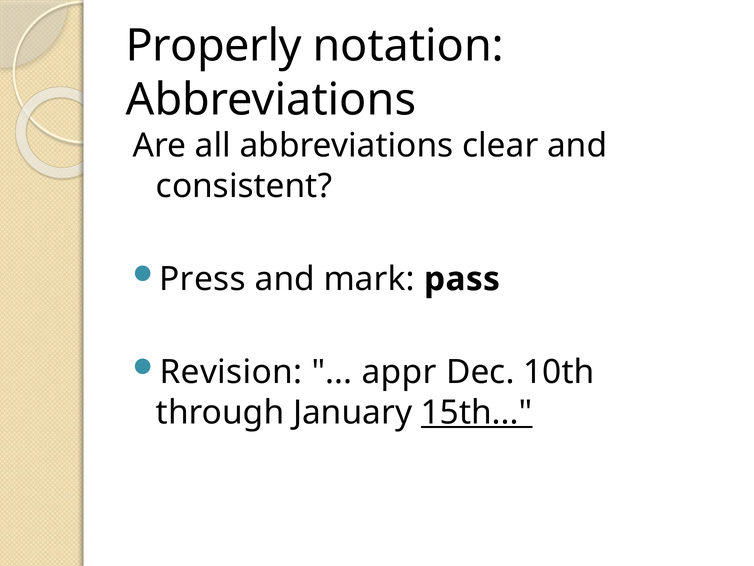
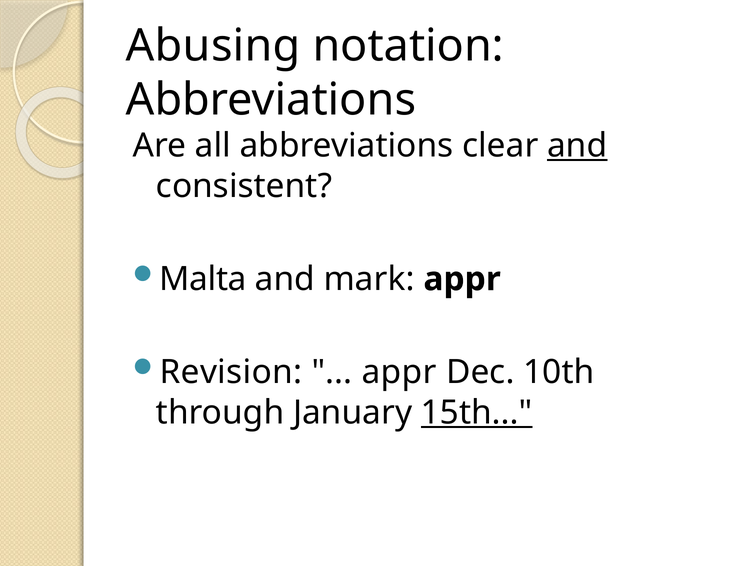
Properly: Properly -> Abusing
and at (577, 146) underline: none -> present
Press: Press -> Malta
mark pass: pass -> appr
